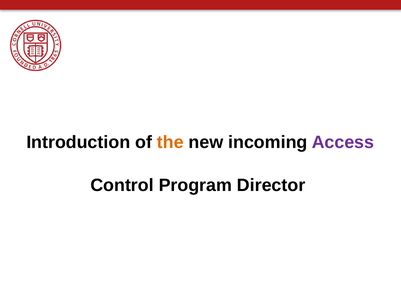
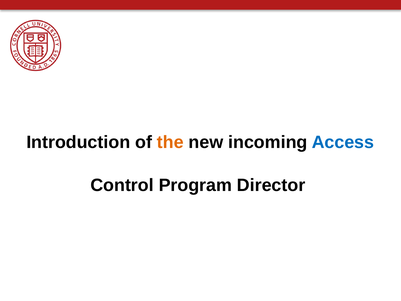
Access colour: purple -> blue
